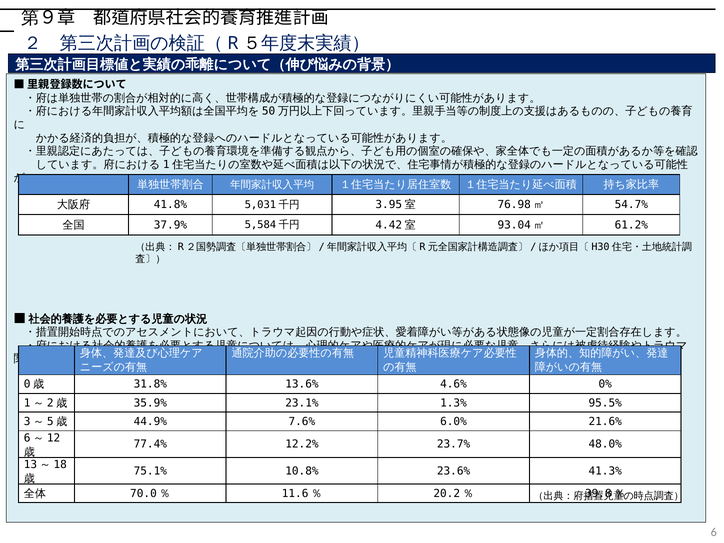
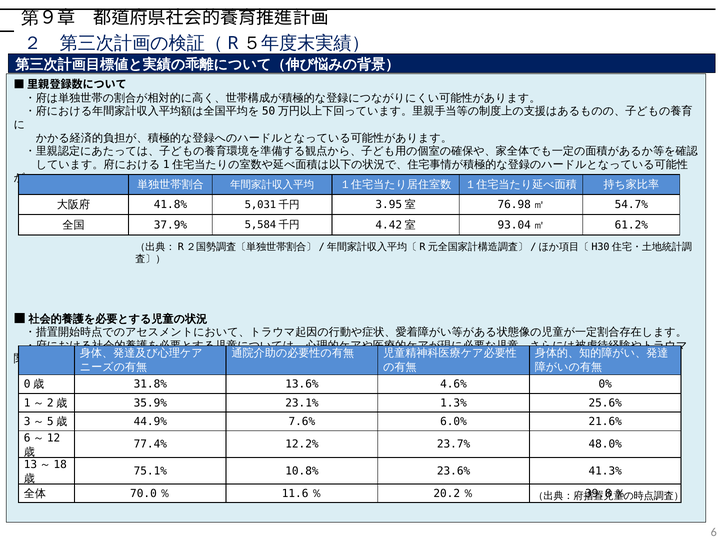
95.5%: 95.5% -> 25.6%
